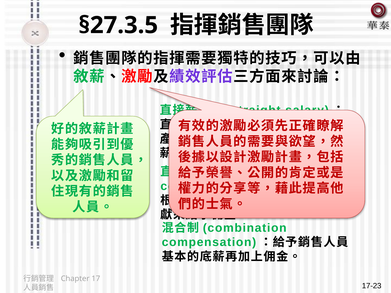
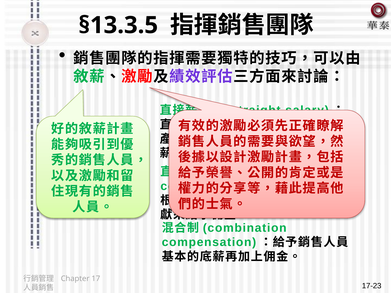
§27.3.5: §27.3.5 -> §13.3.5
